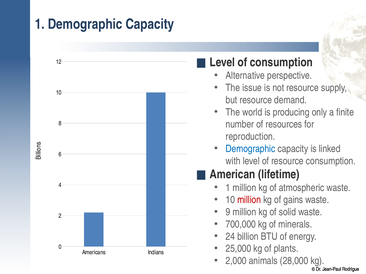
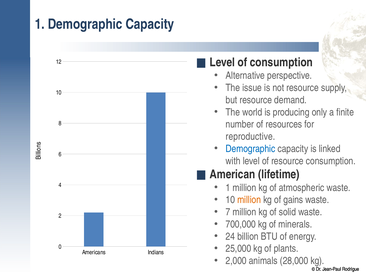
reproduction: reproduction -> reproductive
million at (249, 200) colour: red -> orange
9: 9 -> 7
